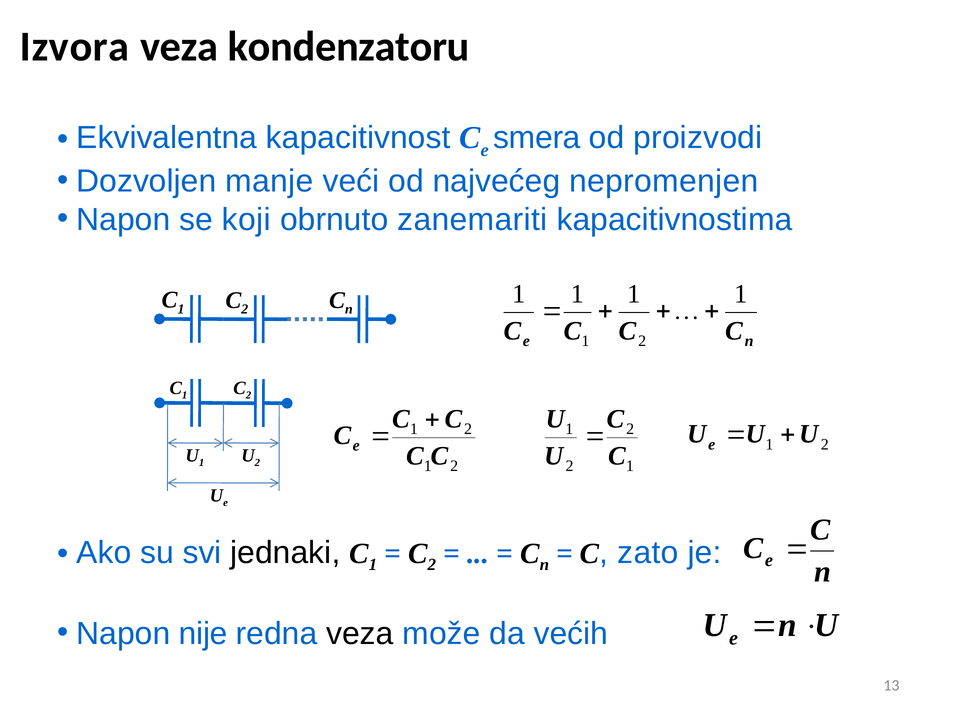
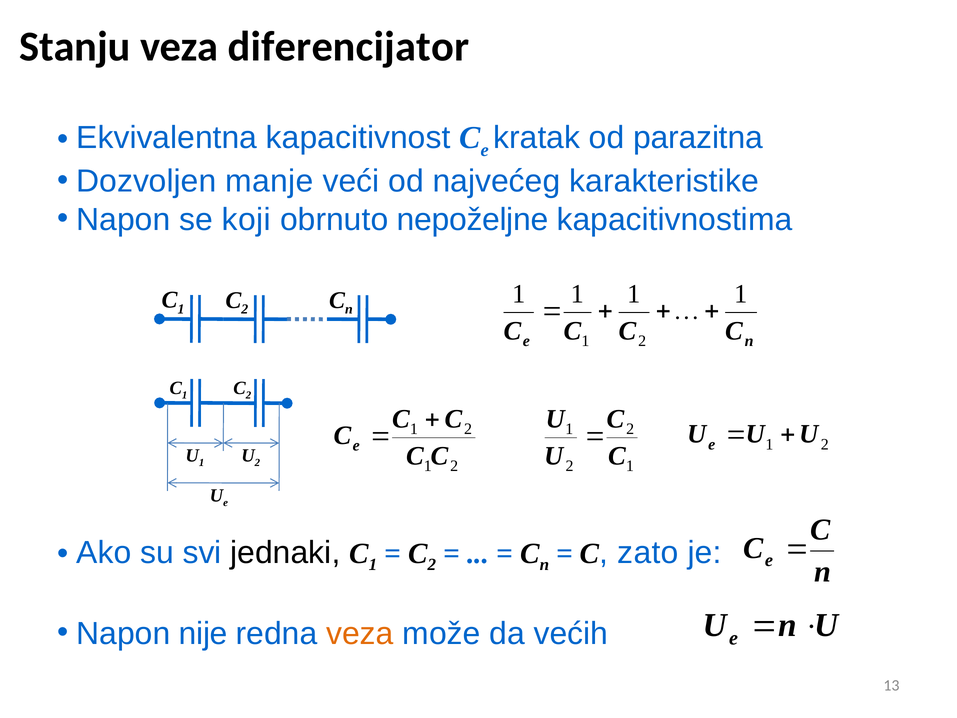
Izvora: Izvora -> Stanju
kondenzatoru: kondenzatoru -> diferencijator
smera: smera -> kratak
proizvodi: proizvodi -> parazitna
nepromenjen: nepromenjen -> karakteristike
zanemariti: zanemariti -> nepoželjne
veza at (360, 633) colour: black -> orange
